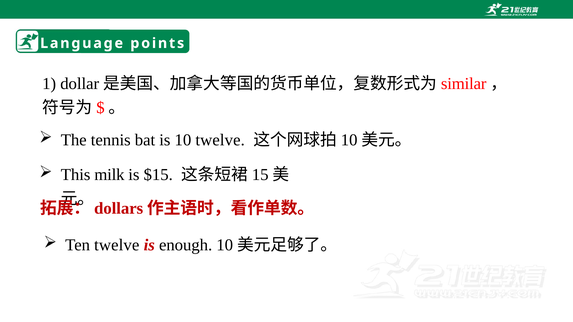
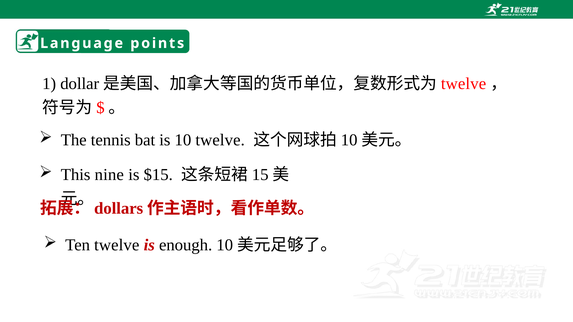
similar at (464, 84): similar -> twelve
milk: milk -> nine
